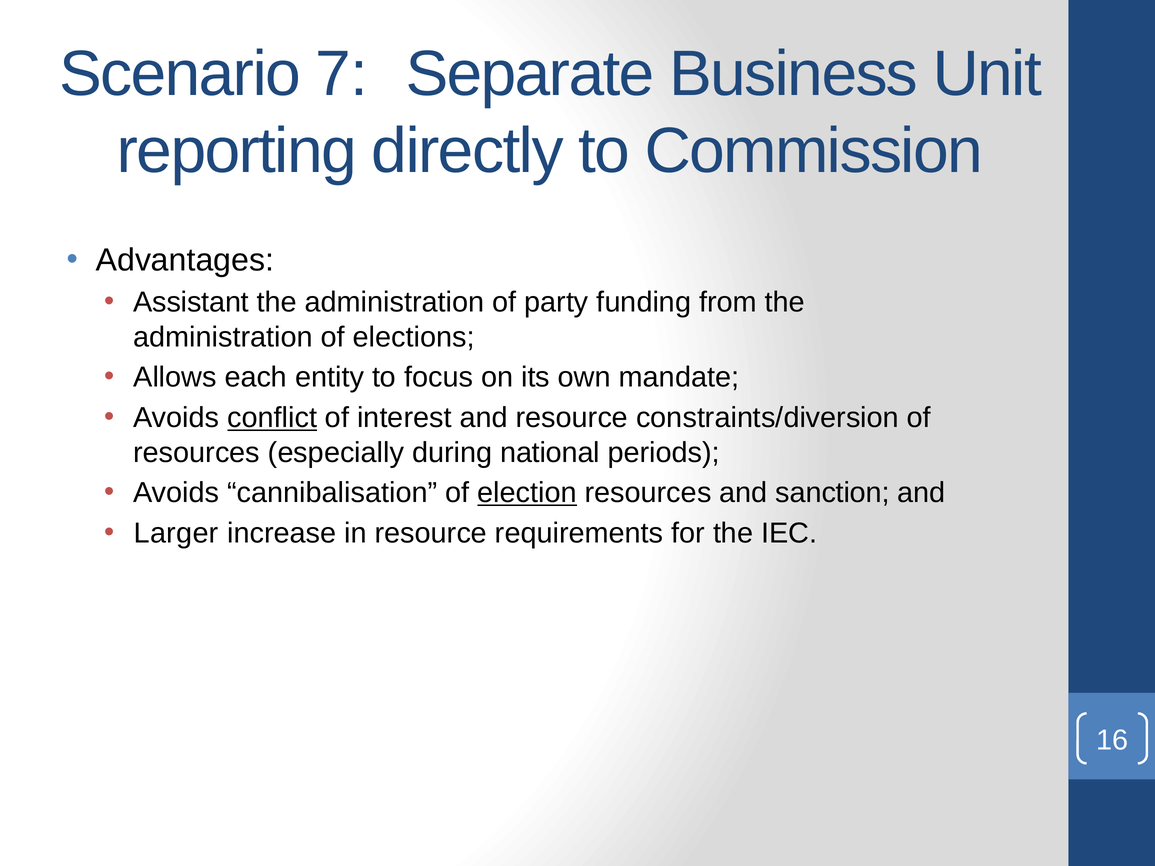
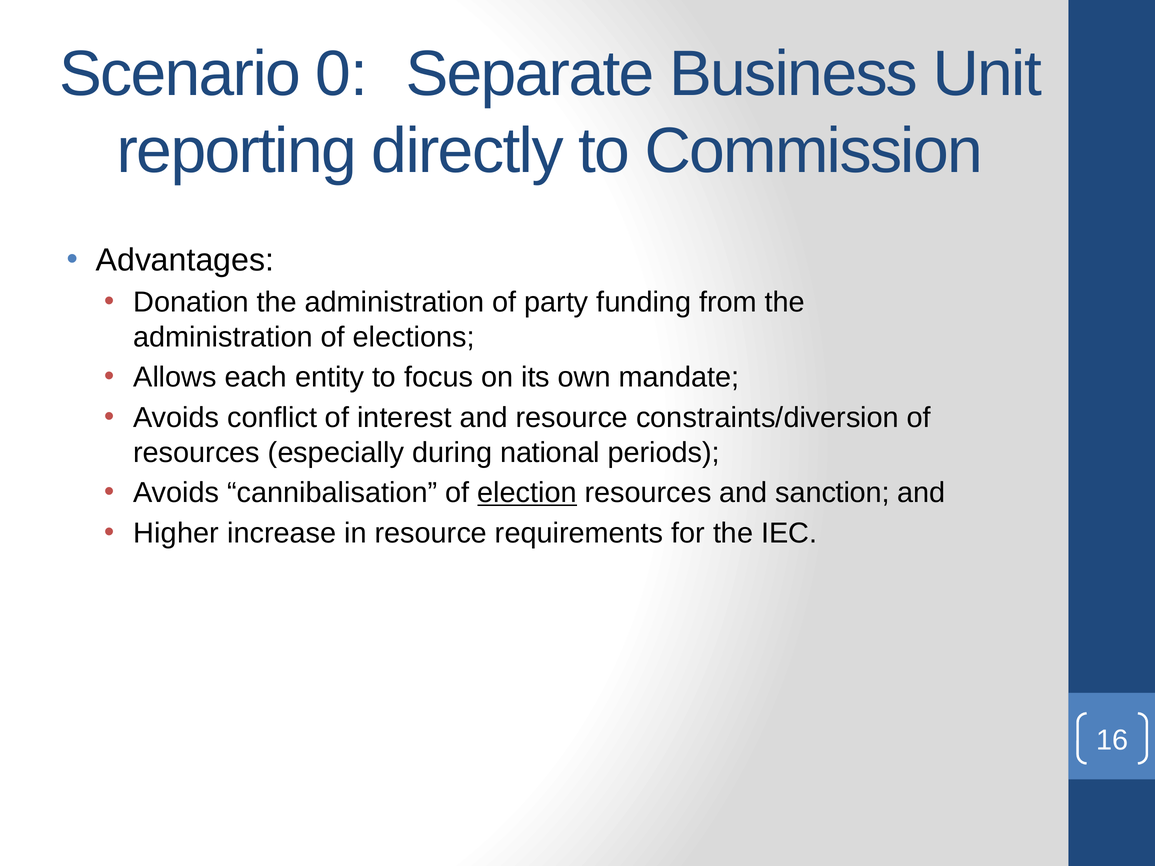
7: 7 -> 0
Assistant: Assistant -> Donation
conflict underline: present -> none
Larger: Larger -> Higher
